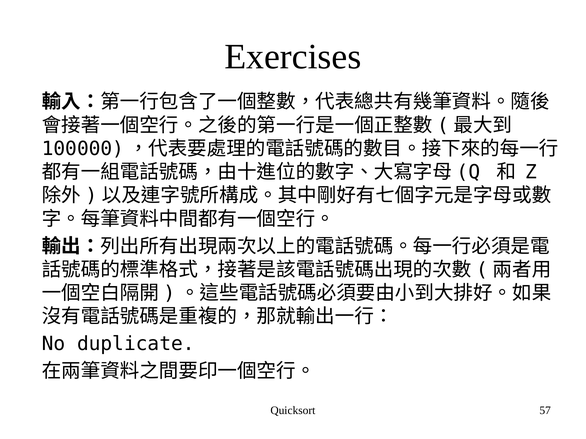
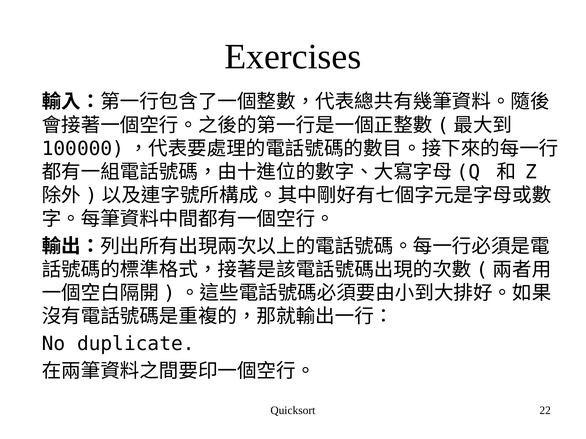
57: 57 -> 22
